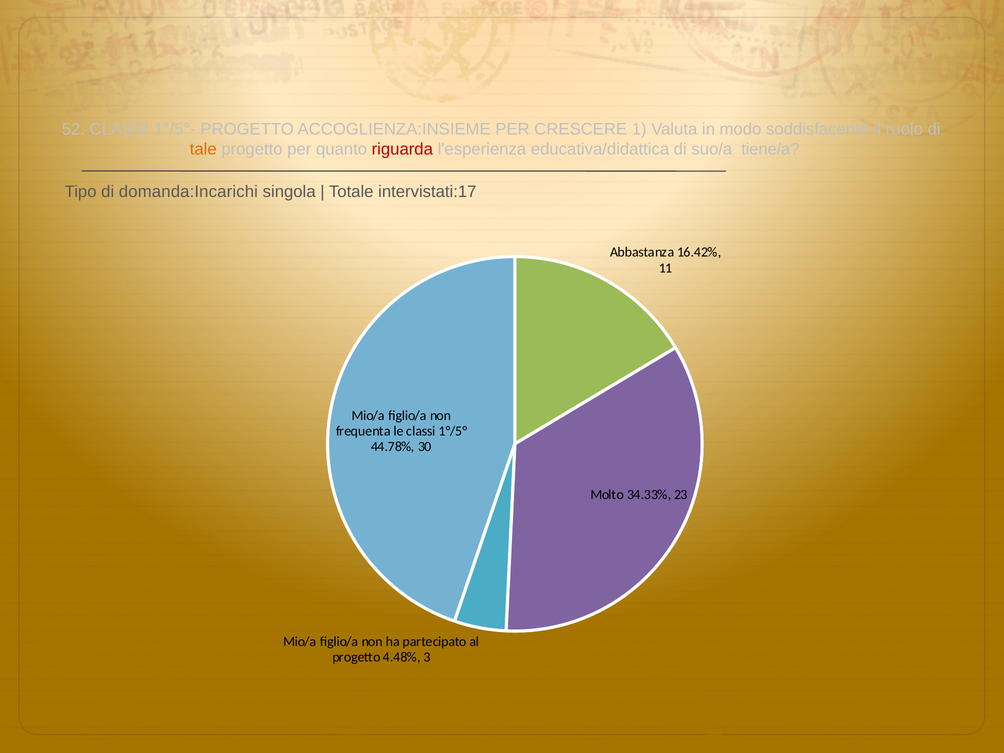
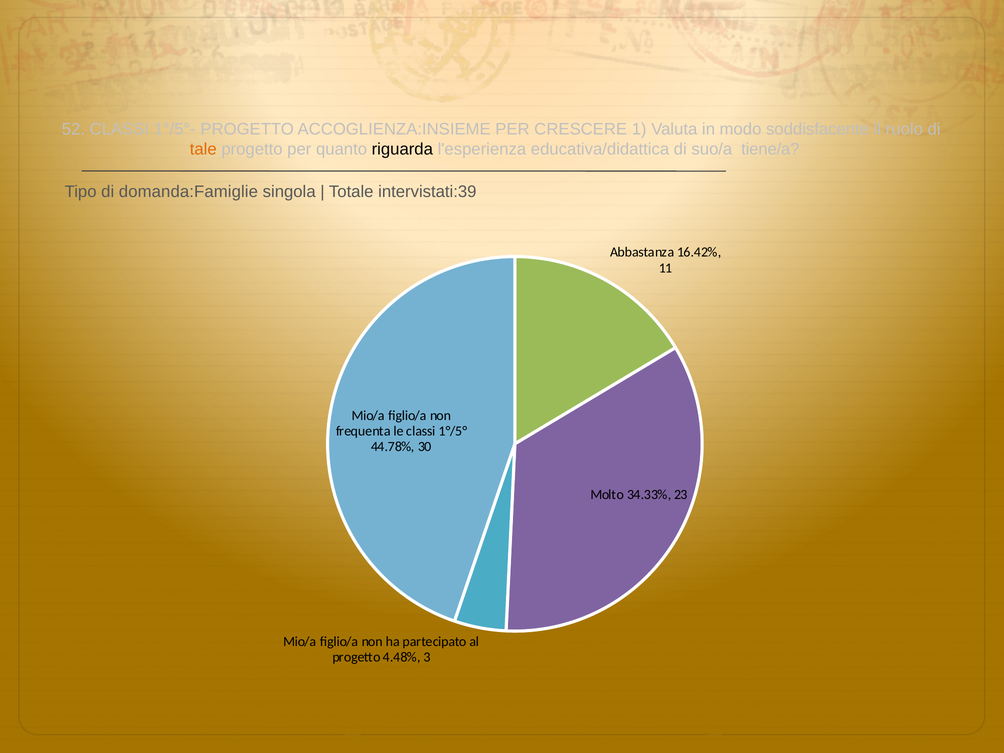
riguarda colour: red -> black
domanda:Incarichi: domanda:Incarichi -> domanda:Famiglie
intervistati:17: intervistati:17 -> intervistati:39
